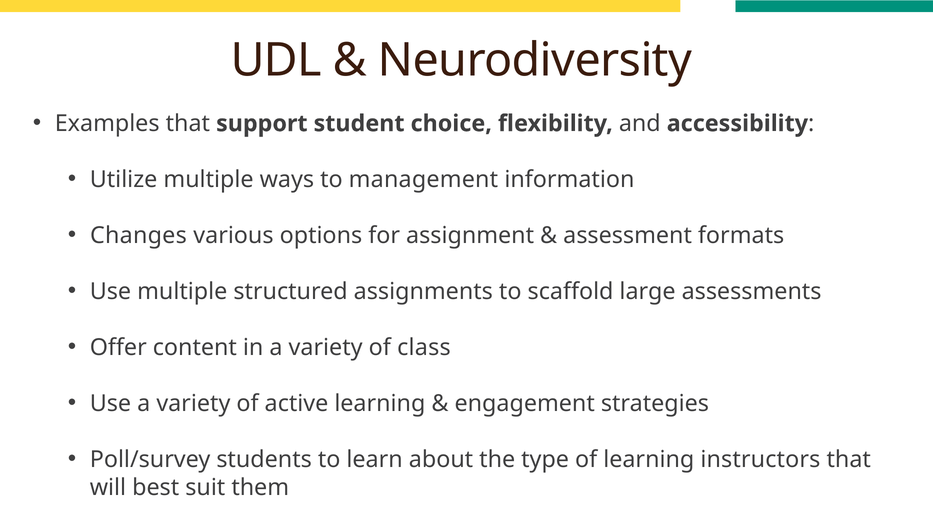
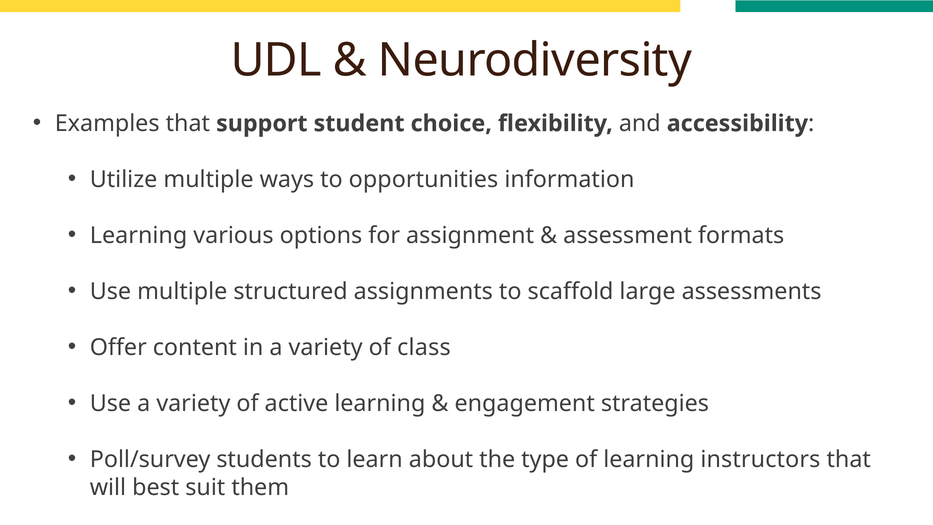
management: management -> opportunities
Changes at (138, 235): Changes -> Learning
